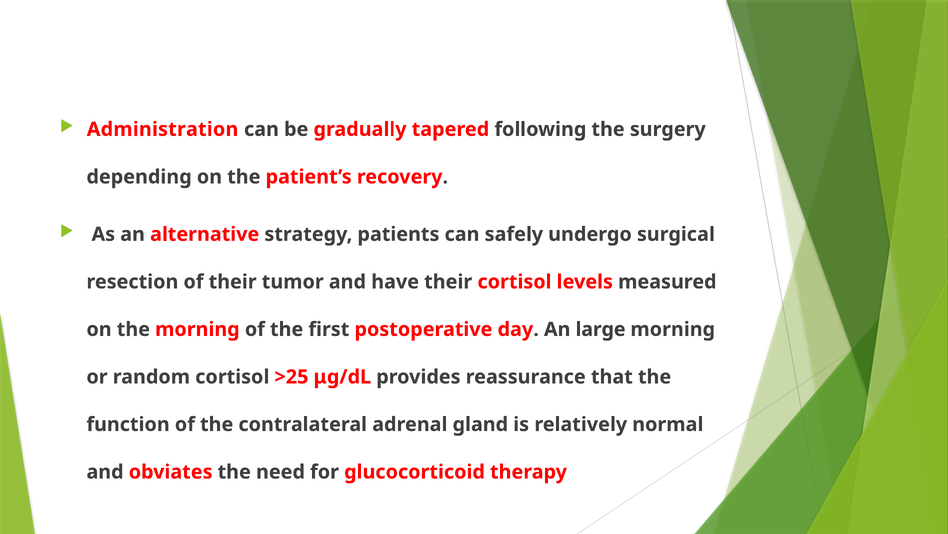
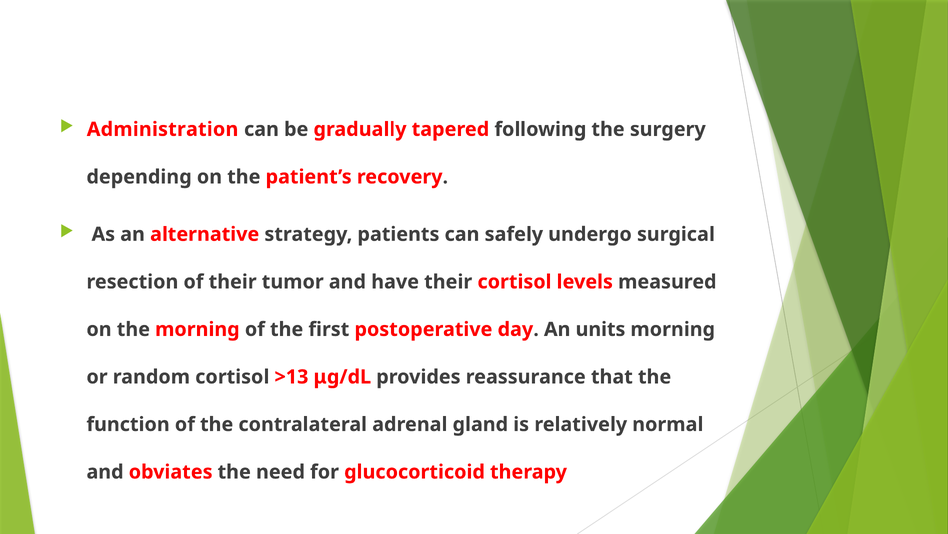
large: large -> units
>25: >25 -> >13
